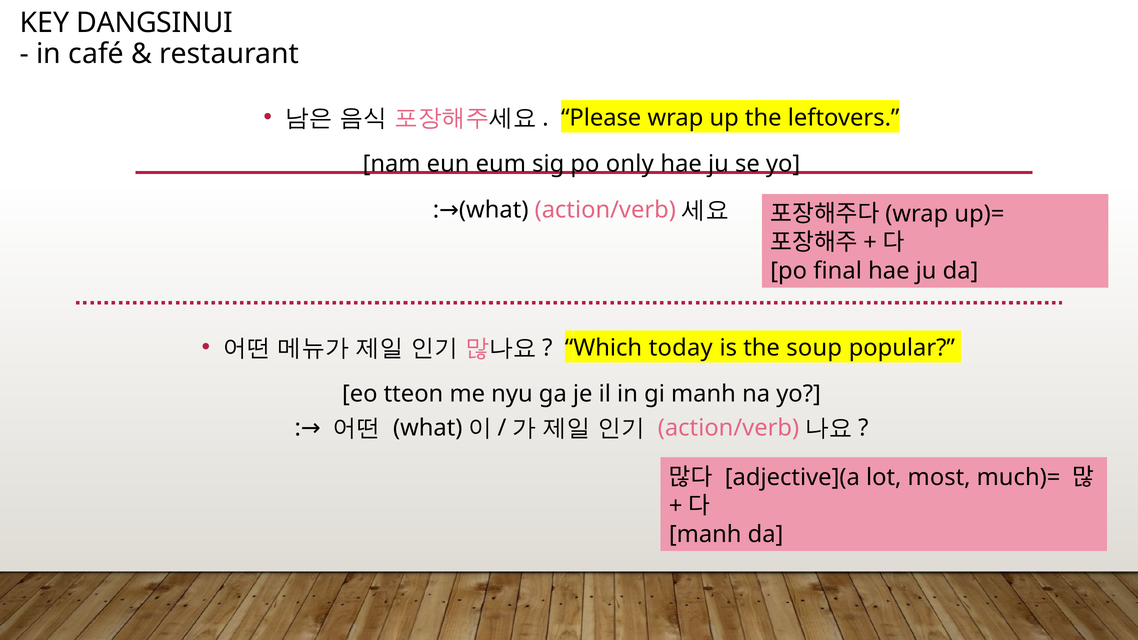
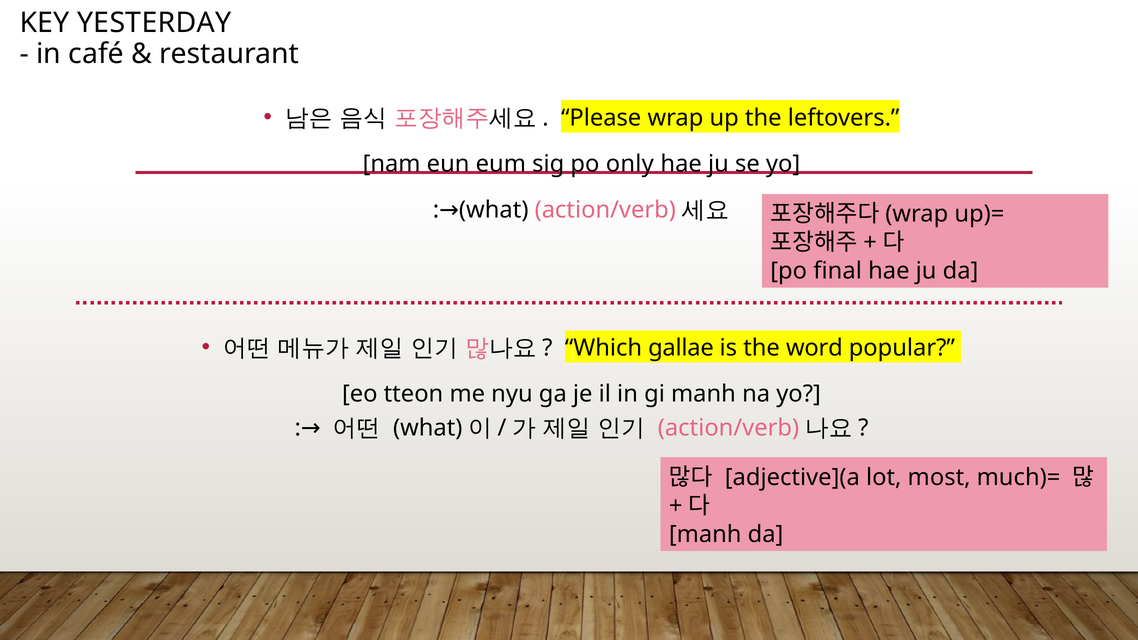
DANGSINUI: DANGSINUI -> YESTERDAY
today: today -> gallae
soup: soup -> word
